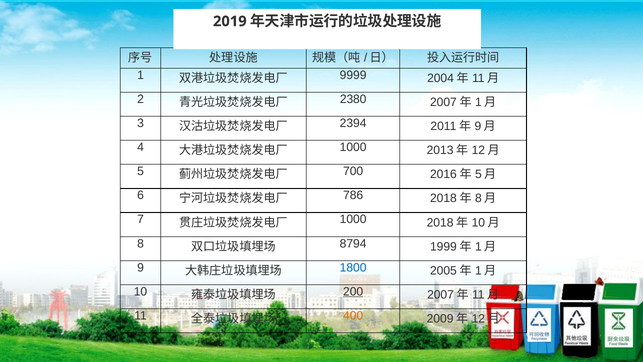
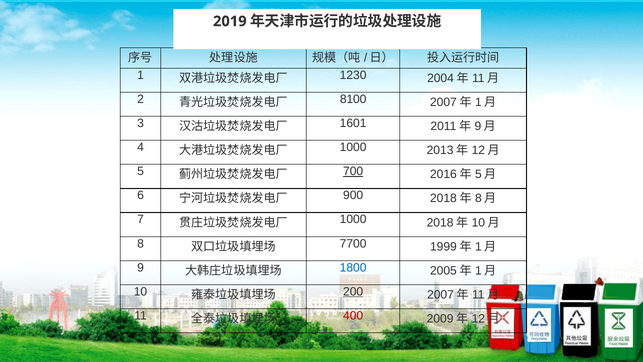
9999: 9999 -> 1230
2380: 2380 -> 8100
2394: 2394 -> 1601
700 underline: none -> present
786: 786 -> 900
8794: 8794 -> 7700
400 colour: orange -> red
